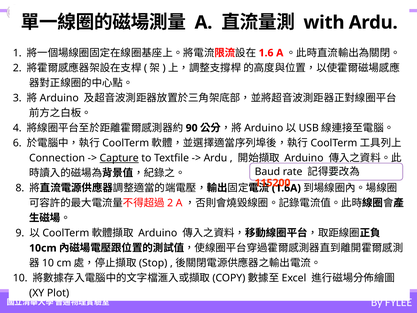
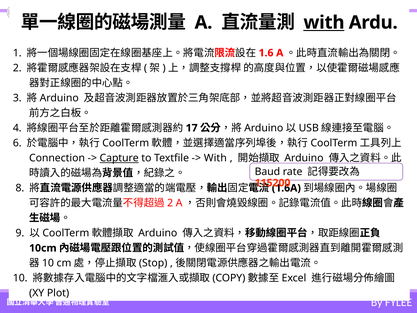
with at (324, 22) underline: none -> present
90: 90 -> 17
Ardu at (215, 158): Ardu -> With
